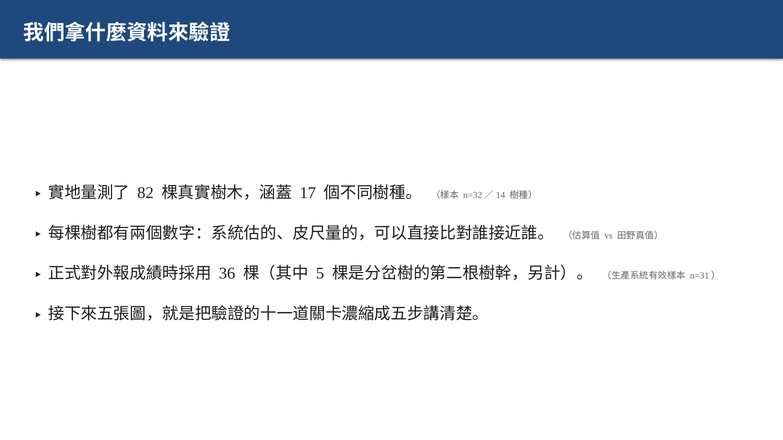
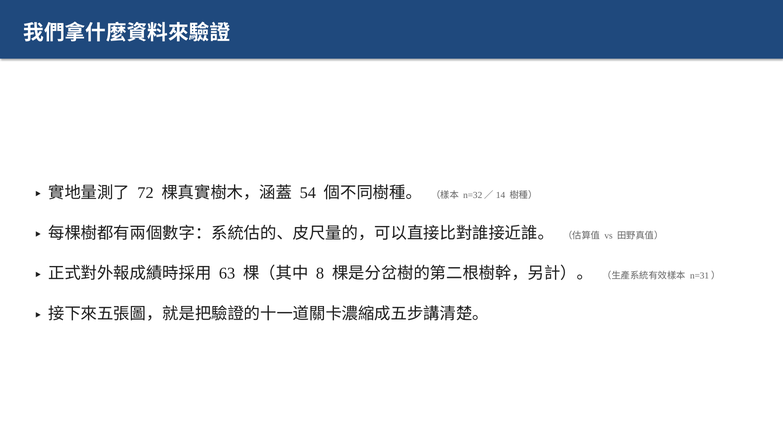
82: 82 -> 72
17: 17 -> 54
36: 36 -> 63
5: 5 -> 8
